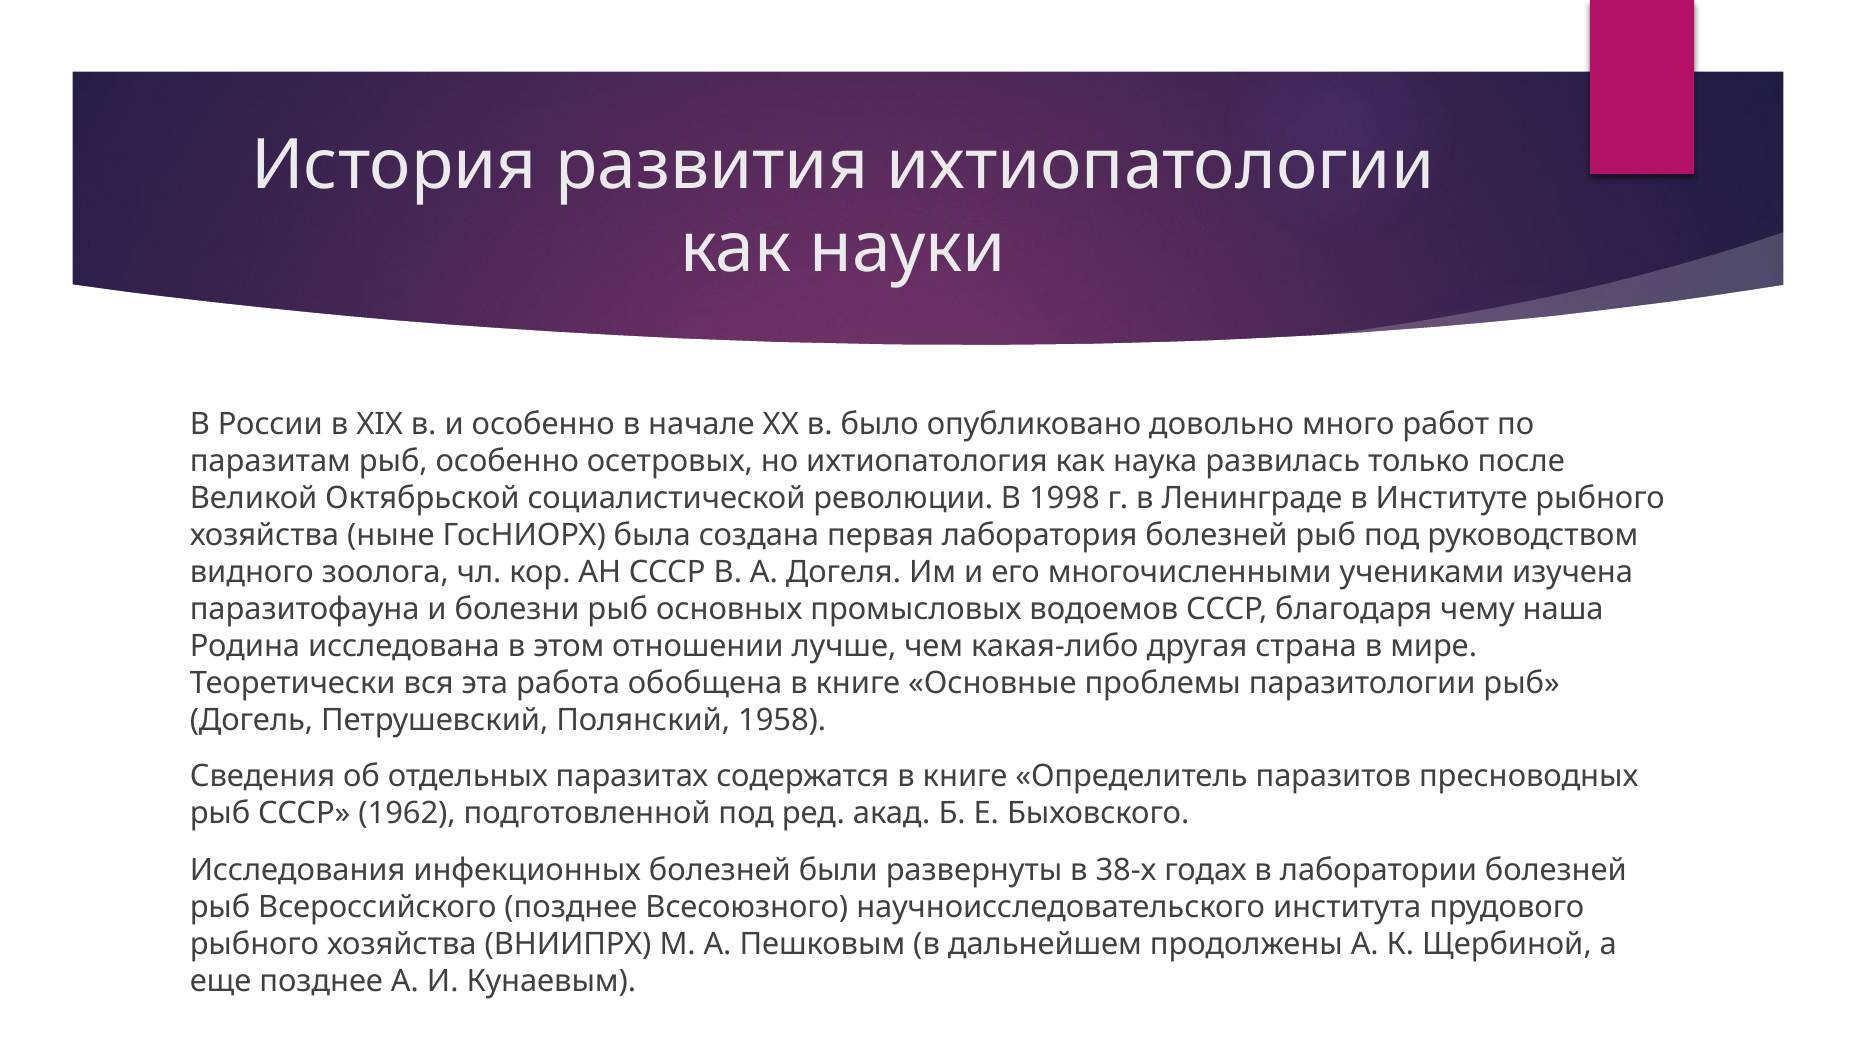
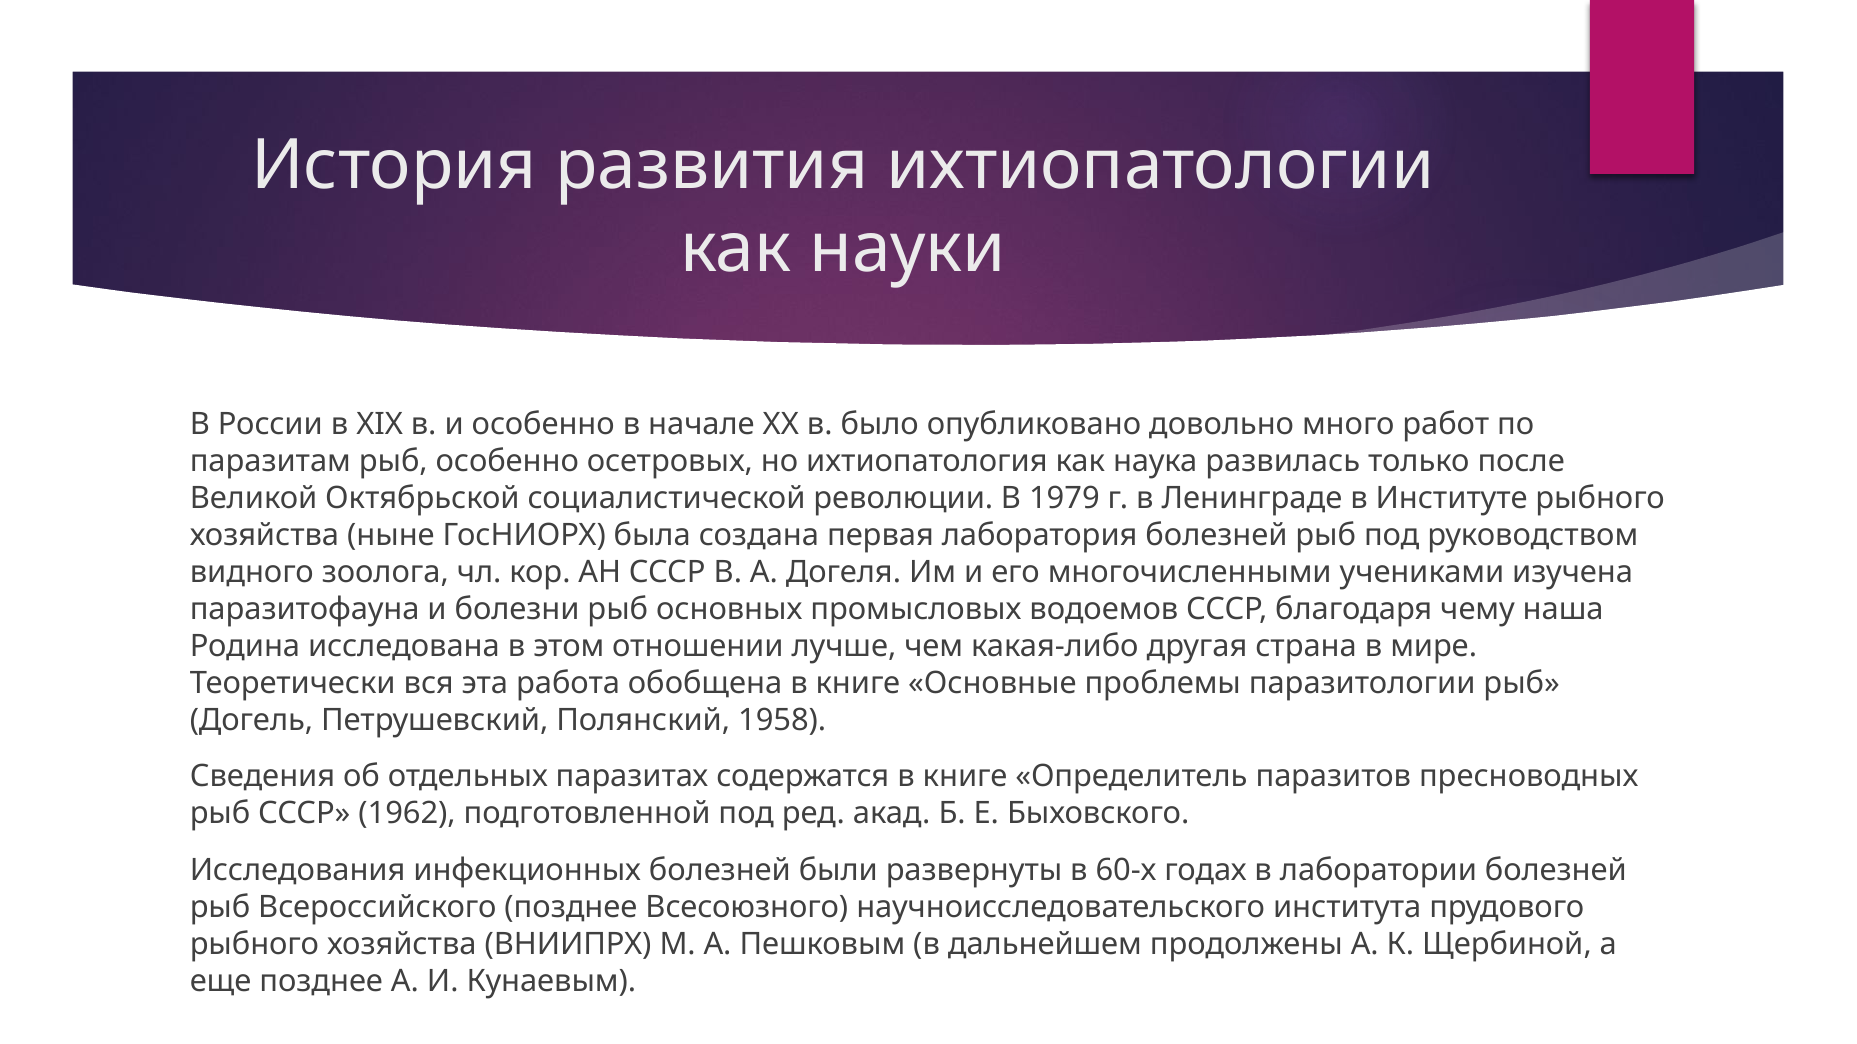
1998: 1998 -> 1979
38-х: 38-х -> 60-х
